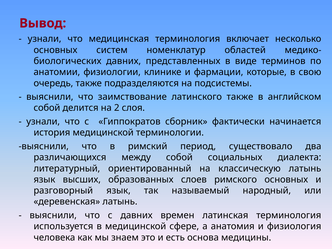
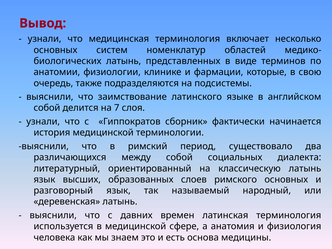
давних at (124, 61): давних -> латынь
латинского также: также -> языке
2: 2 -> 7
